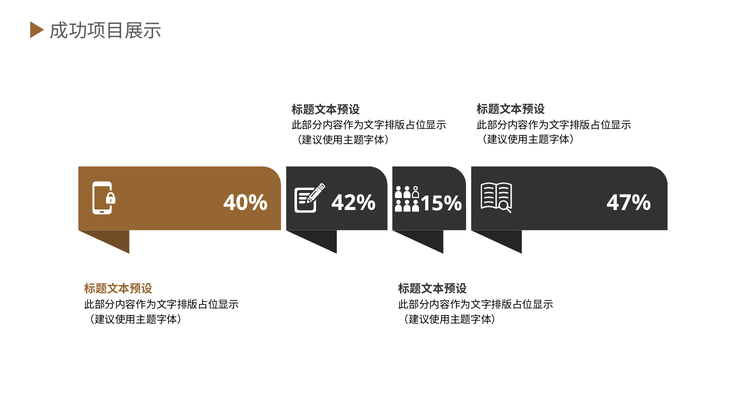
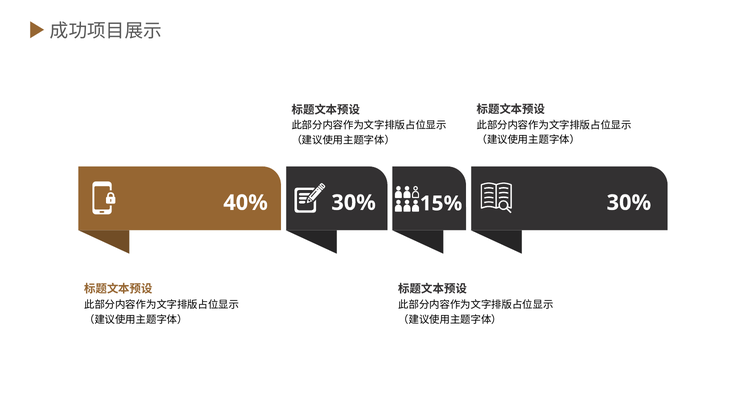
40% 42%: 42% -> 30%
15% 47%: 47% -> 30%
